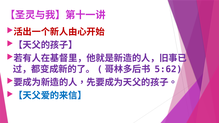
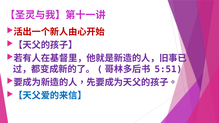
5:62: 5:62 -> 5:51
